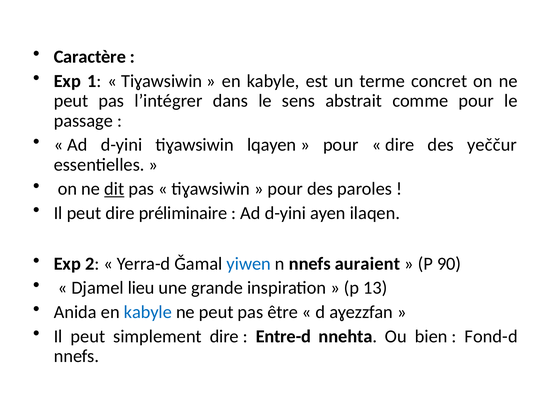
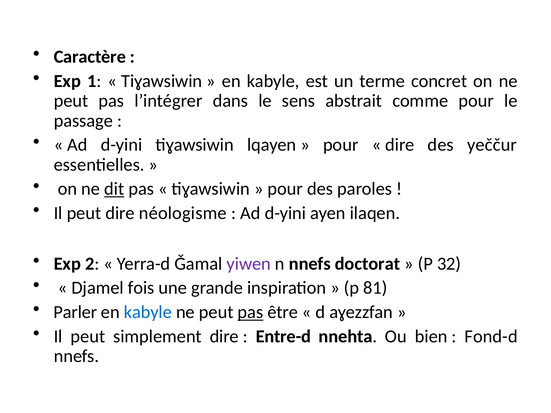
préliminaire: préliminaire -> néologisme
yiwen colour: blue -> purple
auraient: auraient -> doctorat
90: 90 -> 32
lieu: lieu -> fois
13: 13 -> 81
Anida: Anida -> Parler
pas at (250, 312) underline: none -> present
